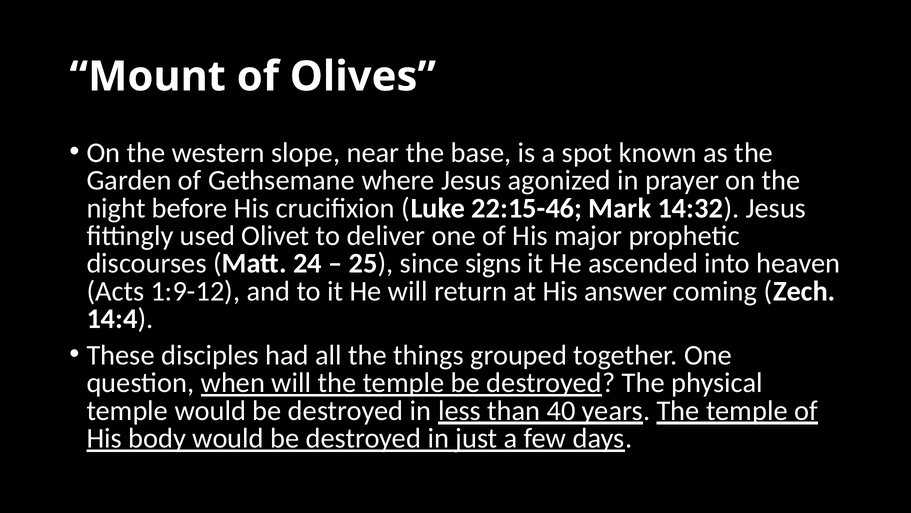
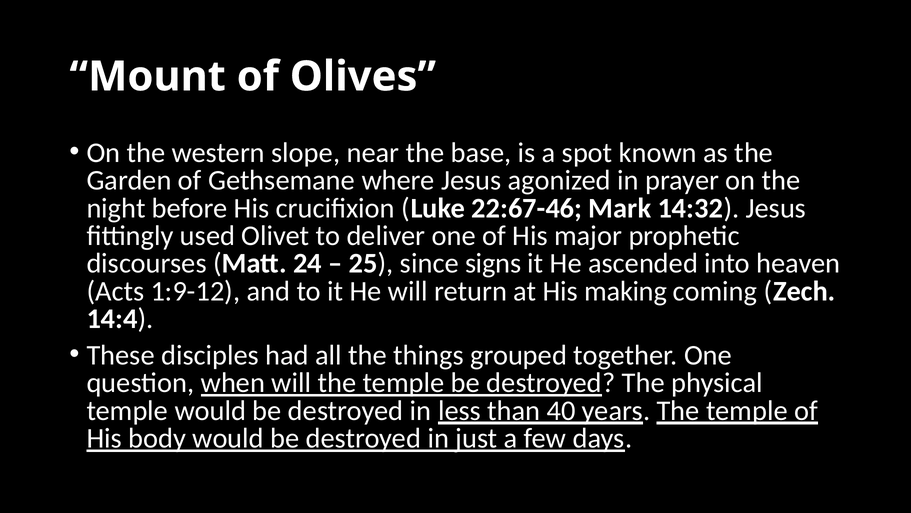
22:15-46: 22:15-46 -> 22:67-46
answer: answer -> making
